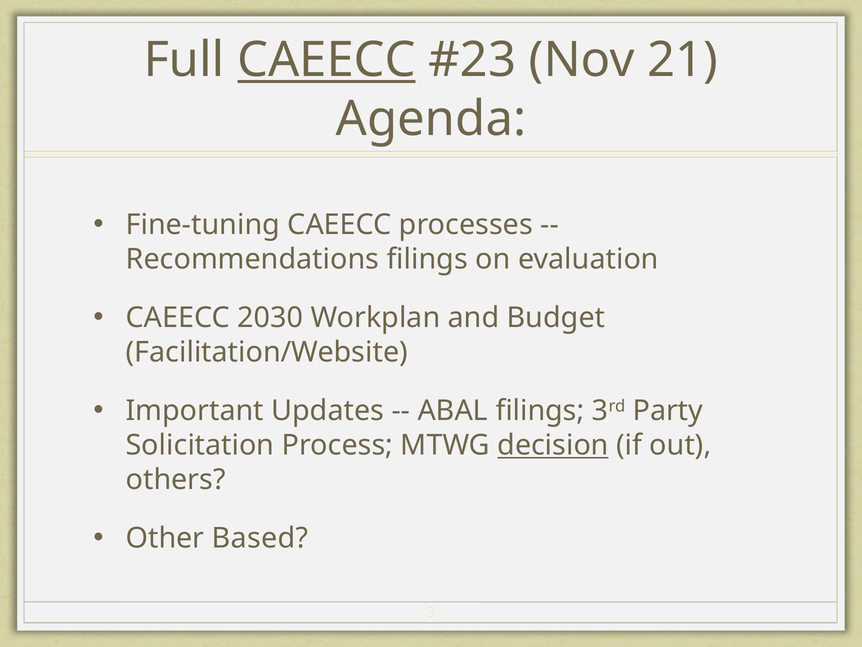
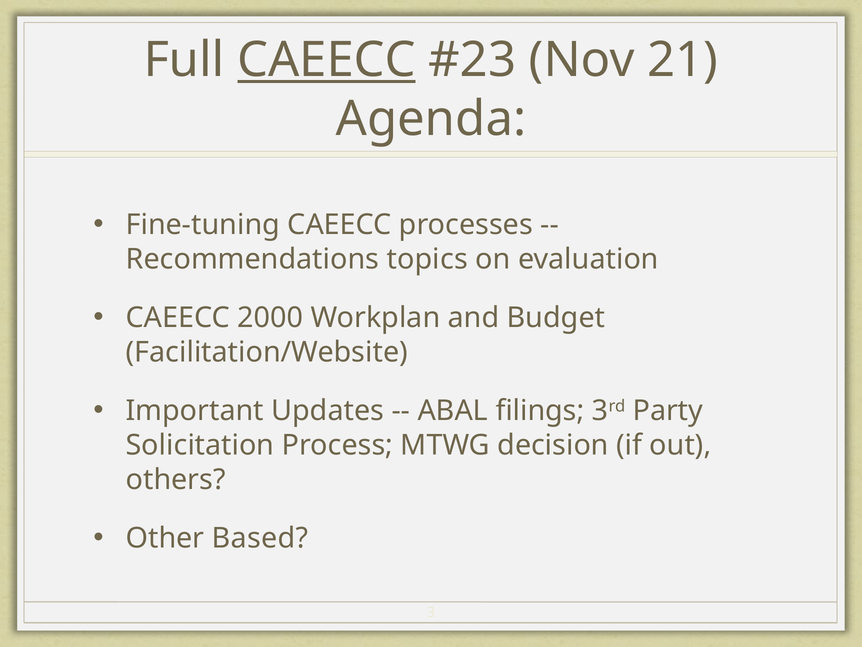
Recommendations filings: filings -> topics
2030: 2030 -> 2000
decision underline: present -> none
